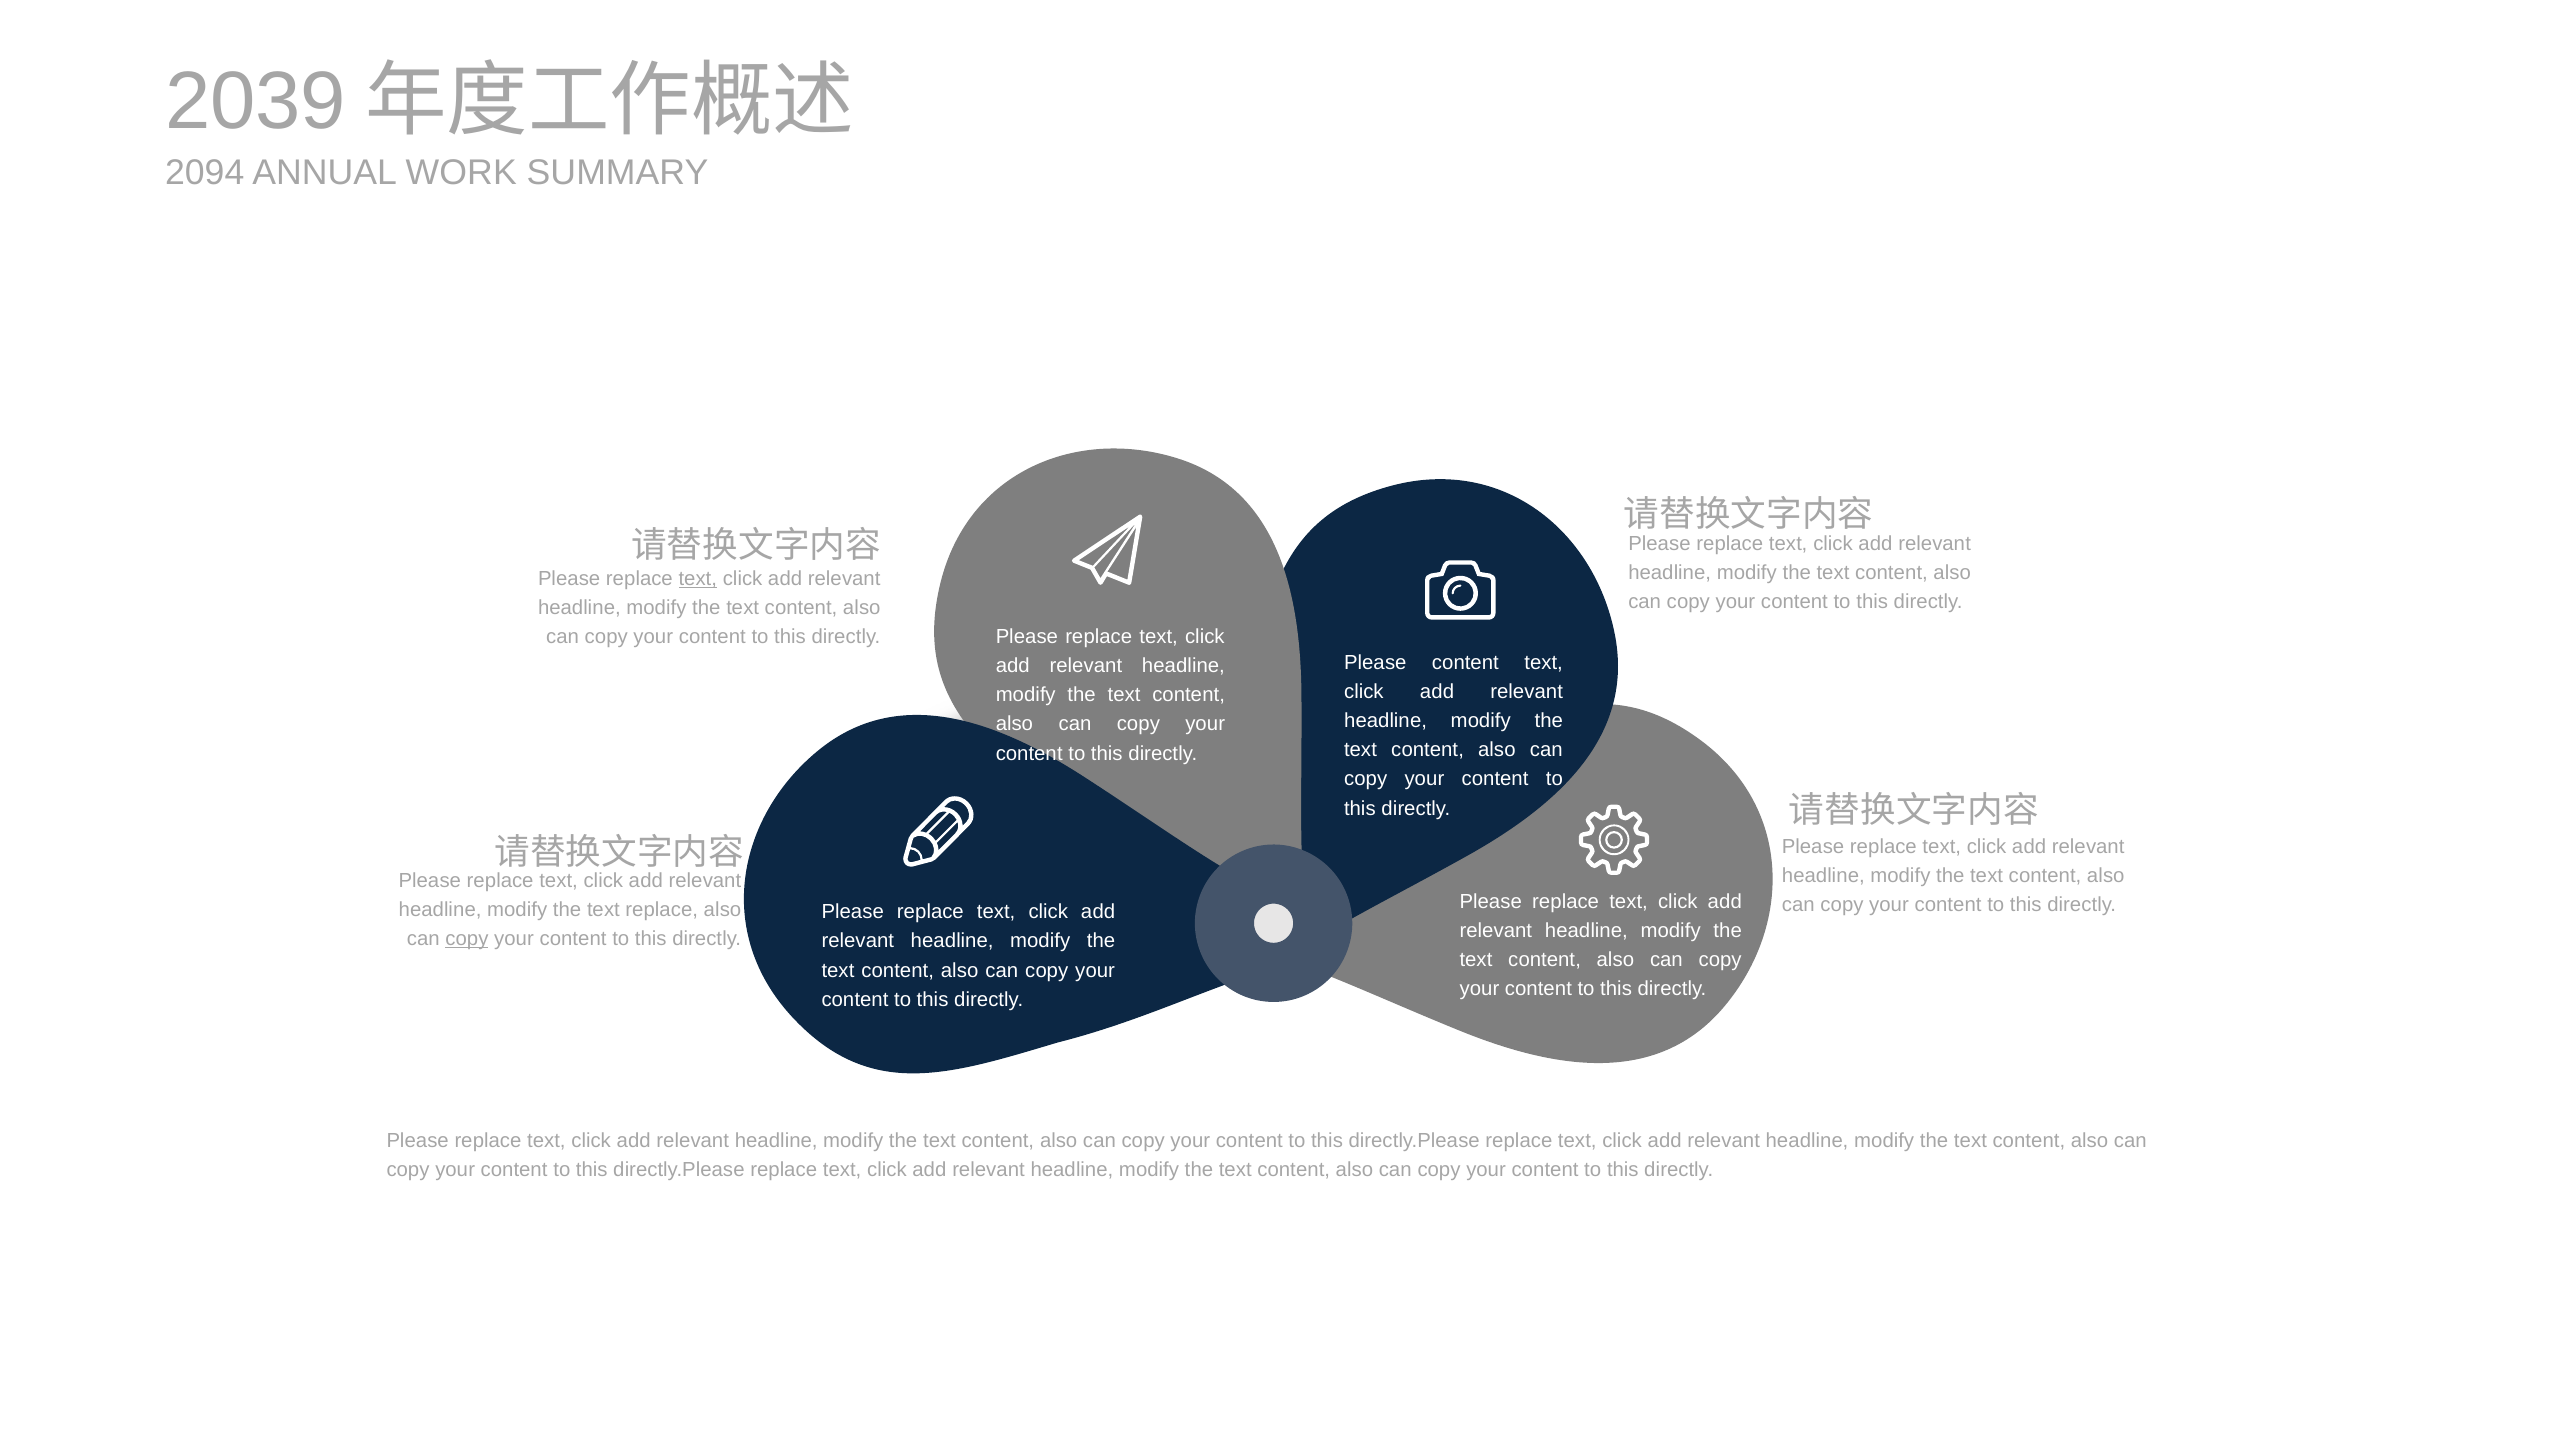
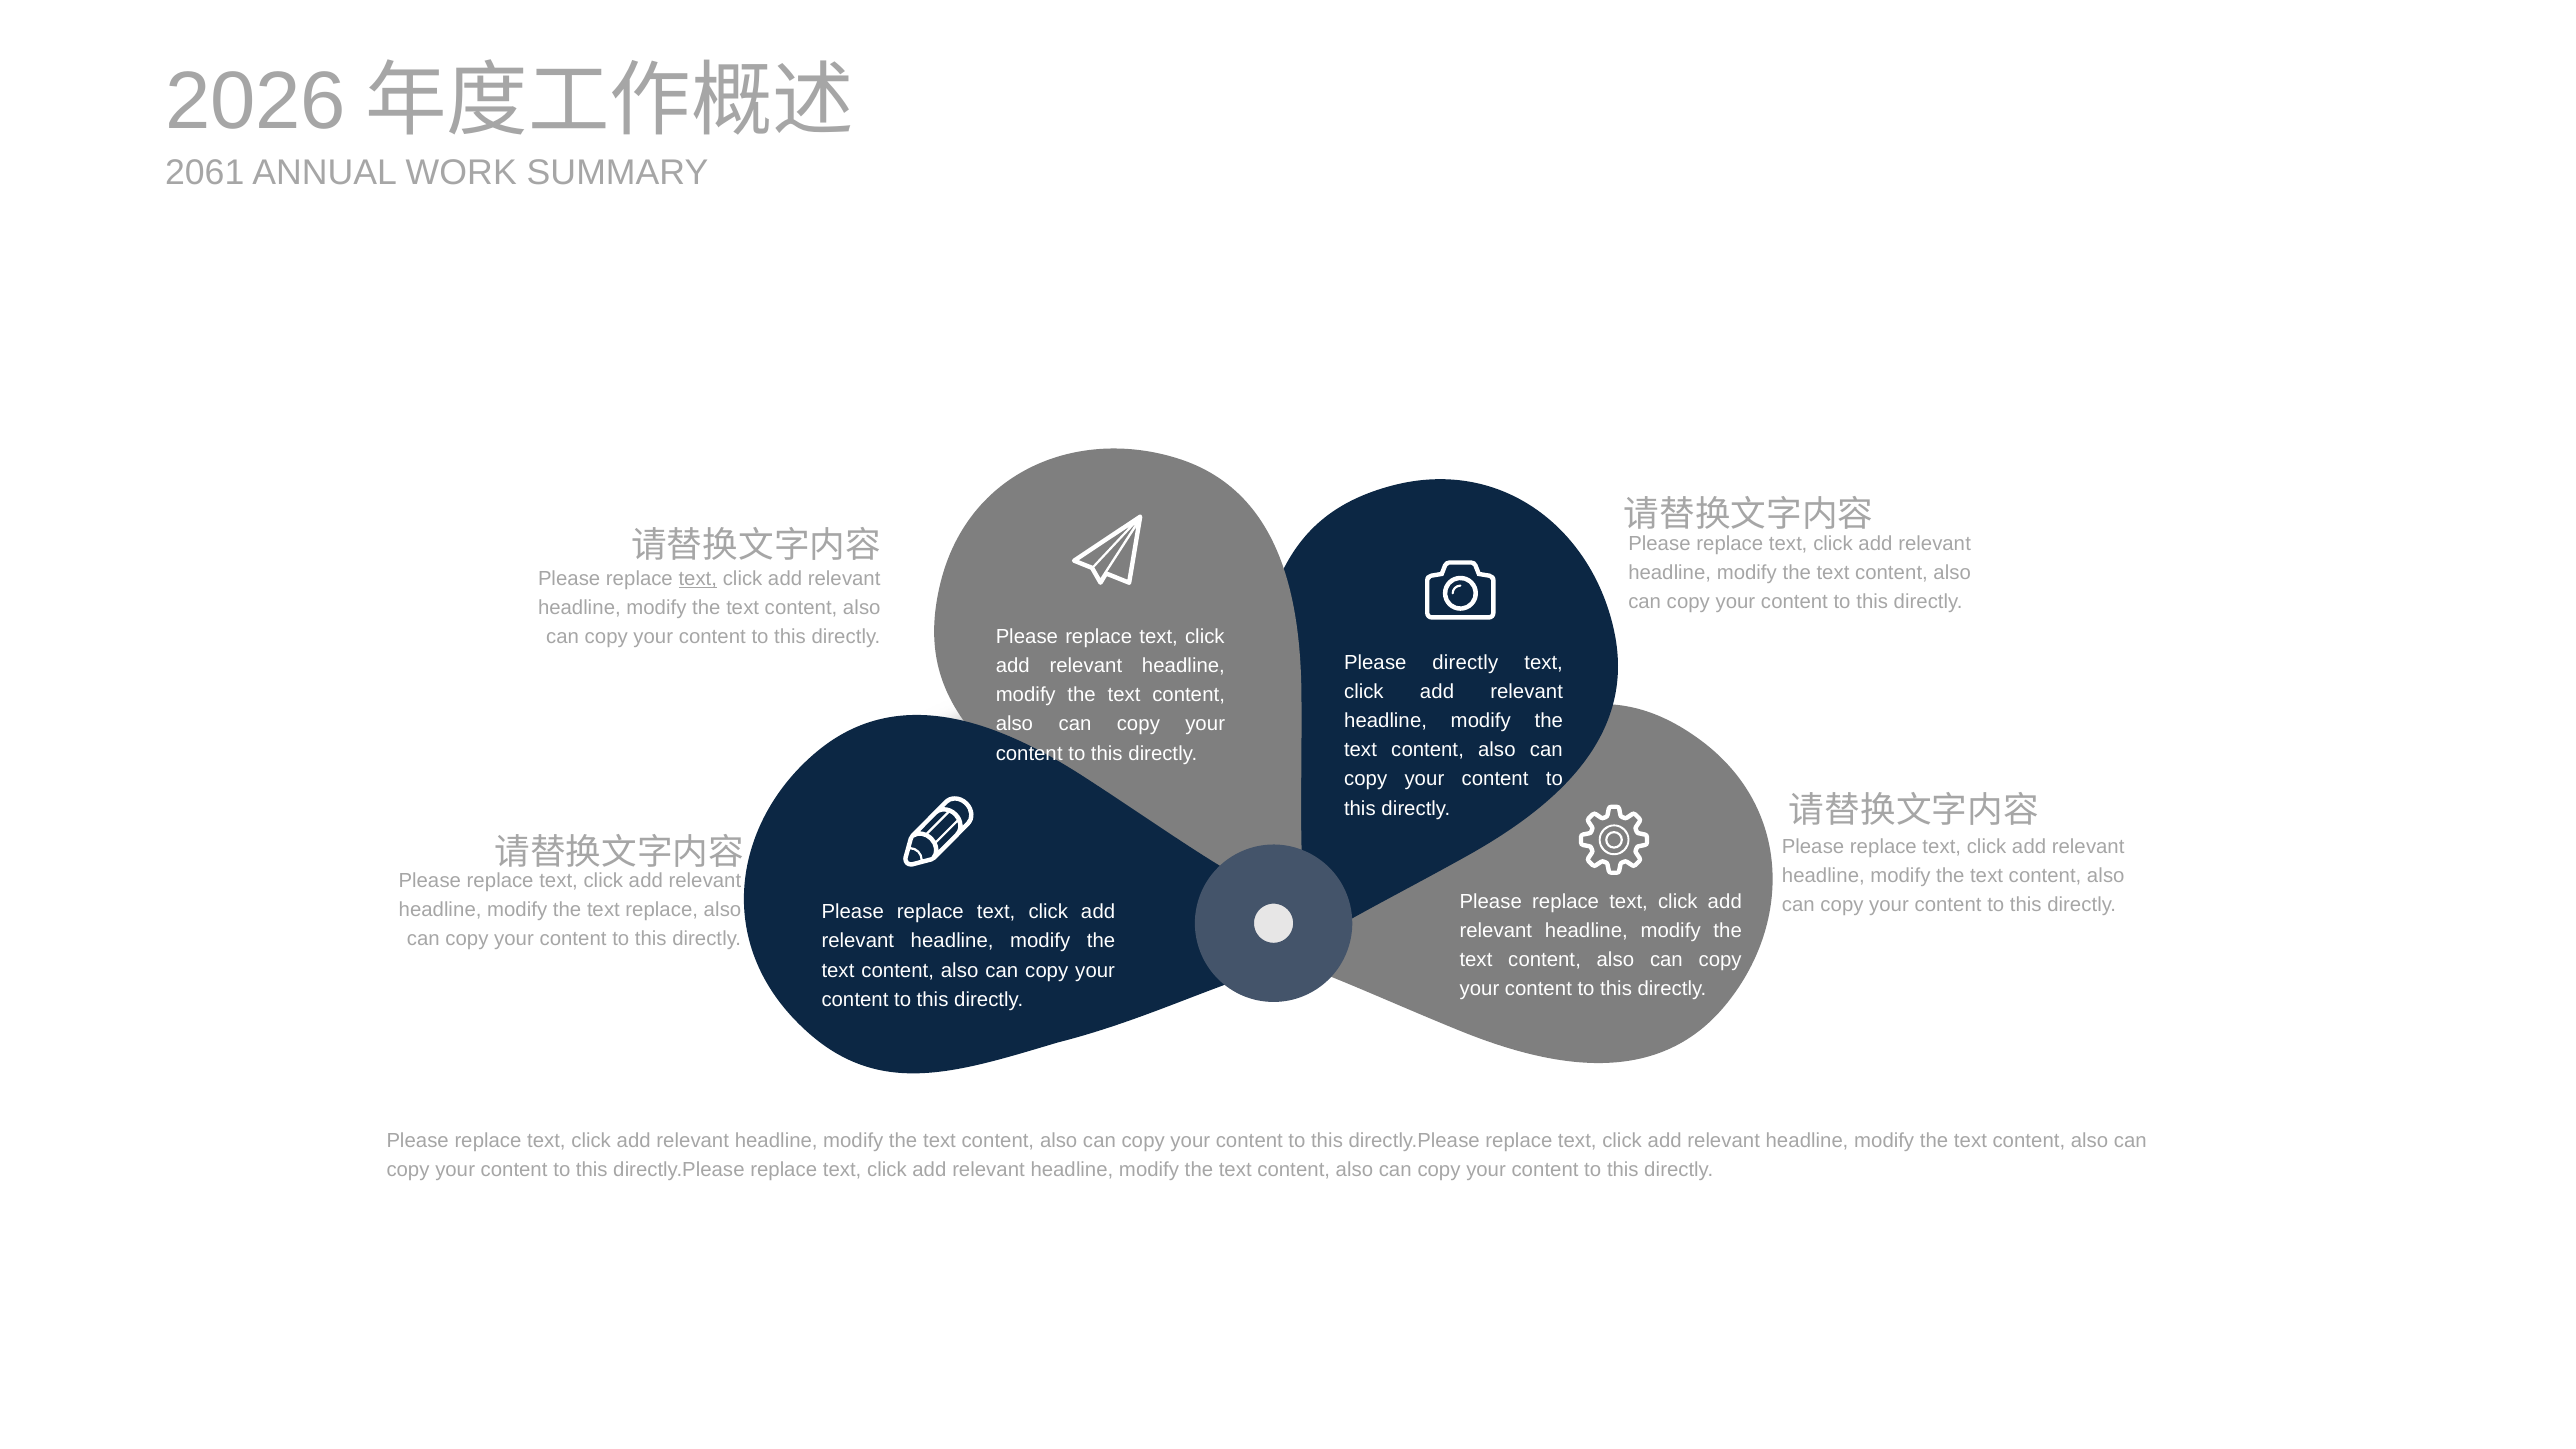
2039: 2039 -> 2026
2094: 2094 -> 2061
Please content: content -> directly
copy at (467, 939) underline: present -> none
